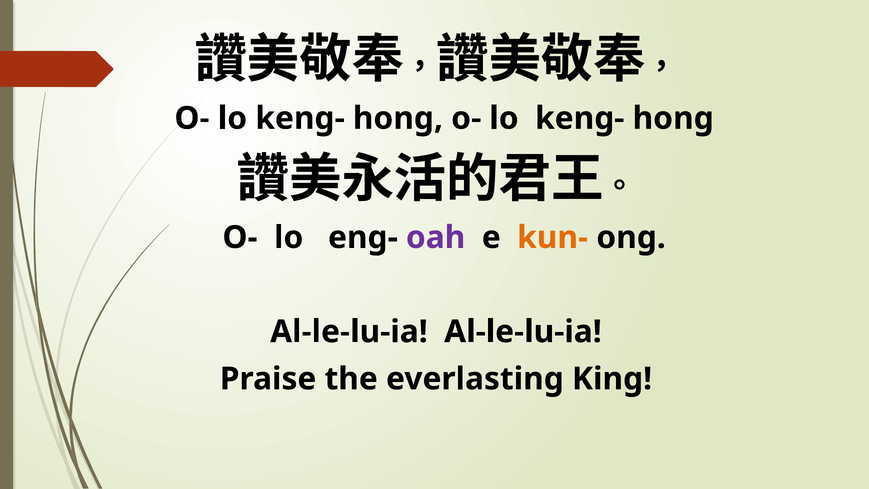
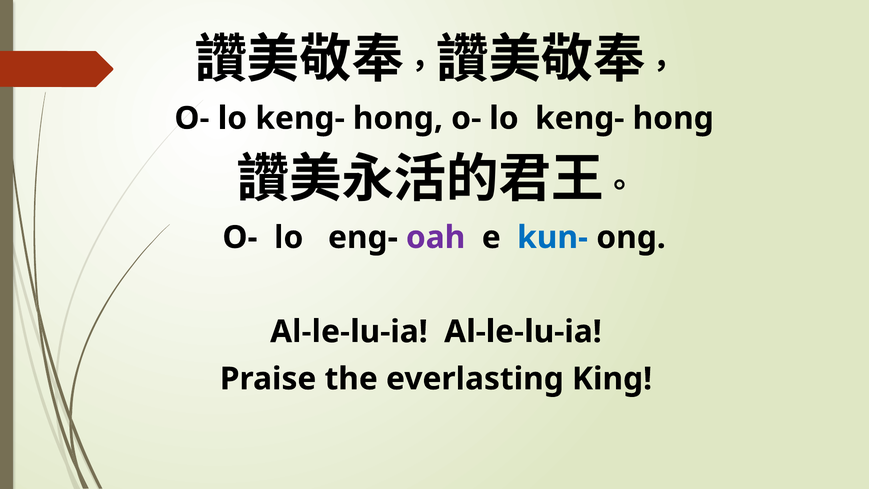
kun- colour: orange -> blue
